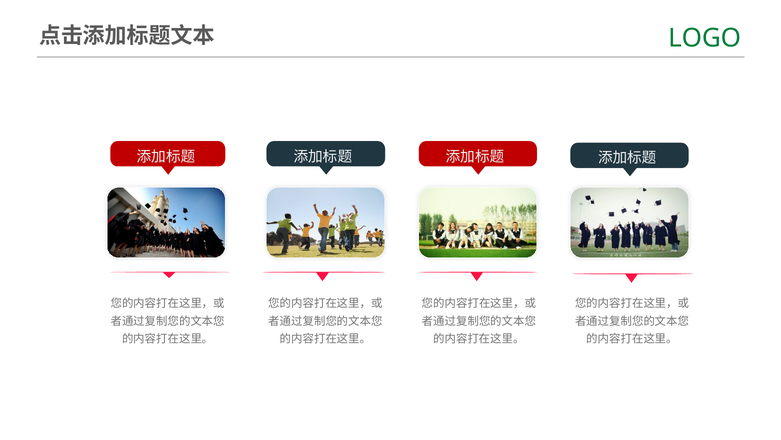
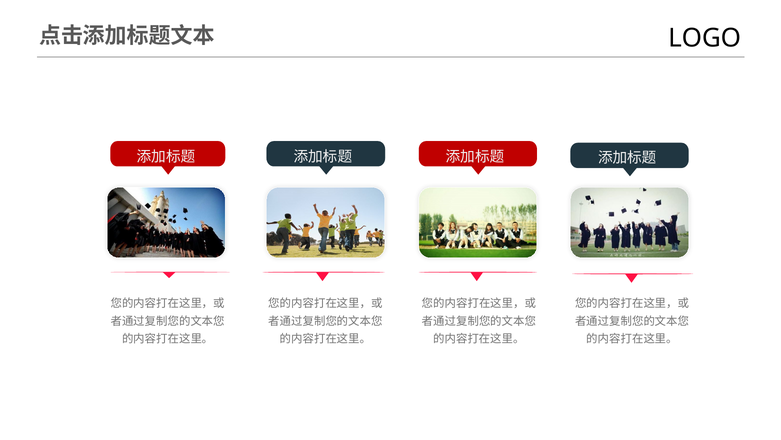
LOGO colour: green -> black
